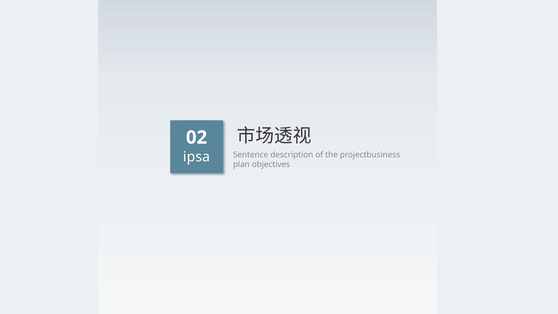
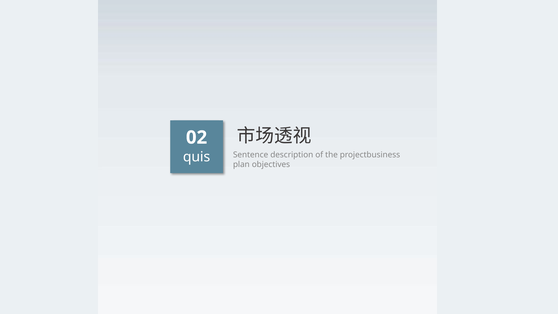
ipsa: ipsa -> quis
